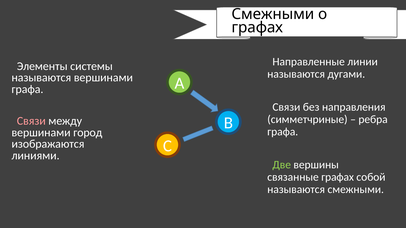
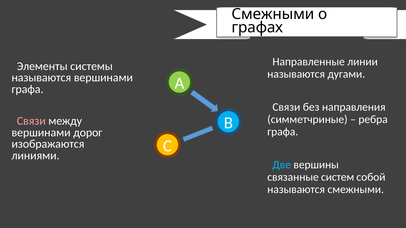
город: город -> дорог
Две colour: light green -> light blue
связанные графах: графах -> систем
